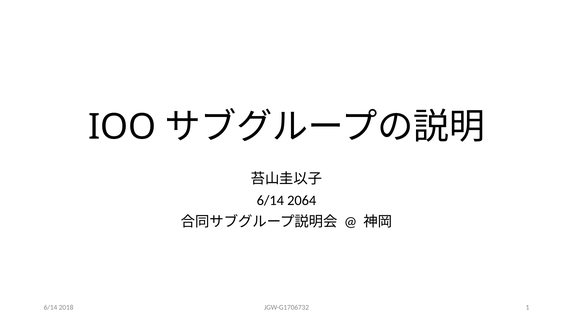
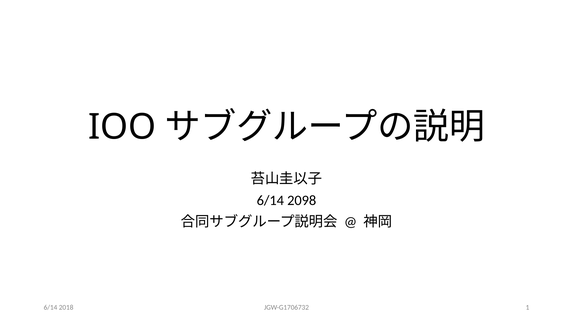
2064: 2064 -> 2098
